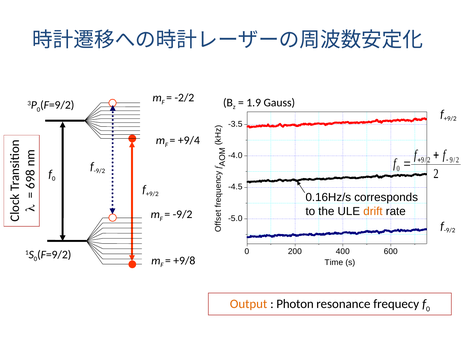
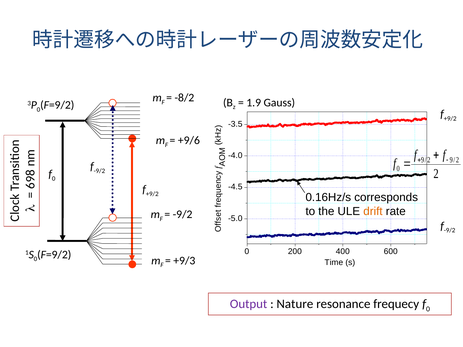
-2/2: -2/2 -> -8/2
+9/4: +9/4 -> +9/6
+9/8: +9/8 -> +9/3
Output colour: orange -> purple
Photon: Photon -> Nature
